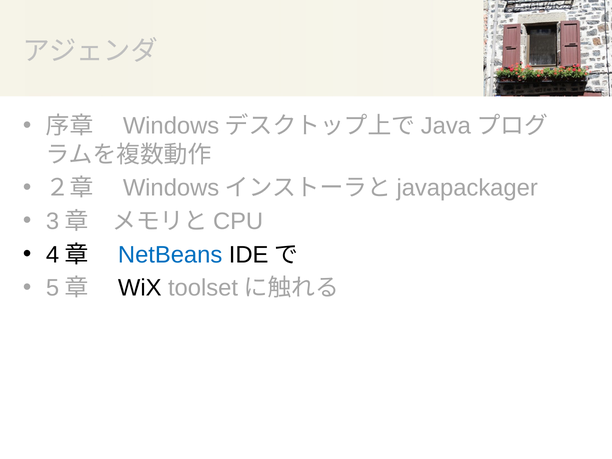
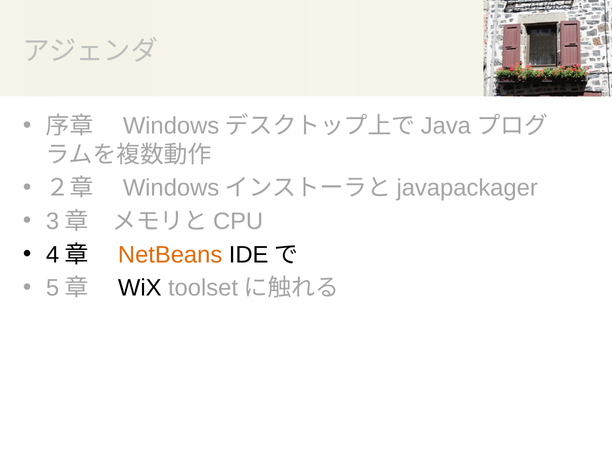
NetBeans colour: blue -> orange
